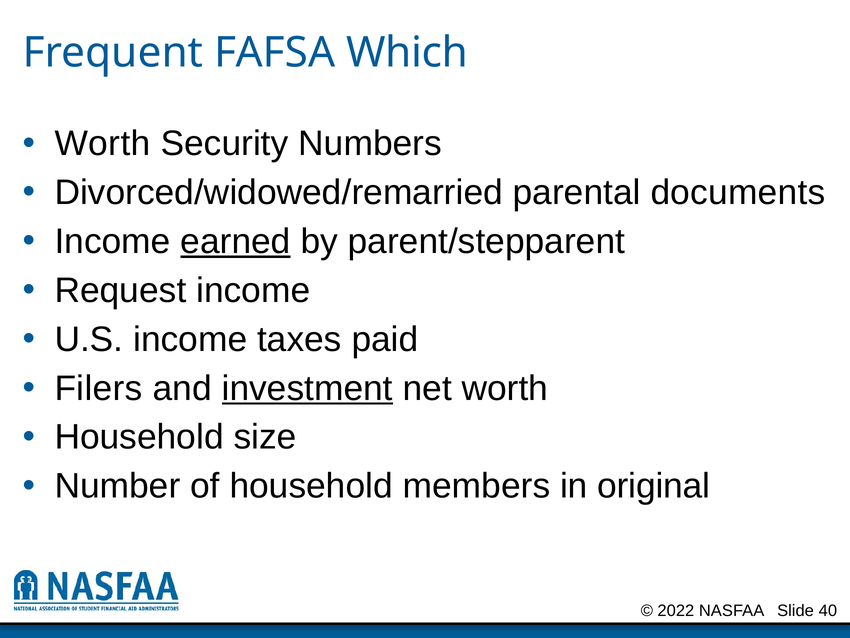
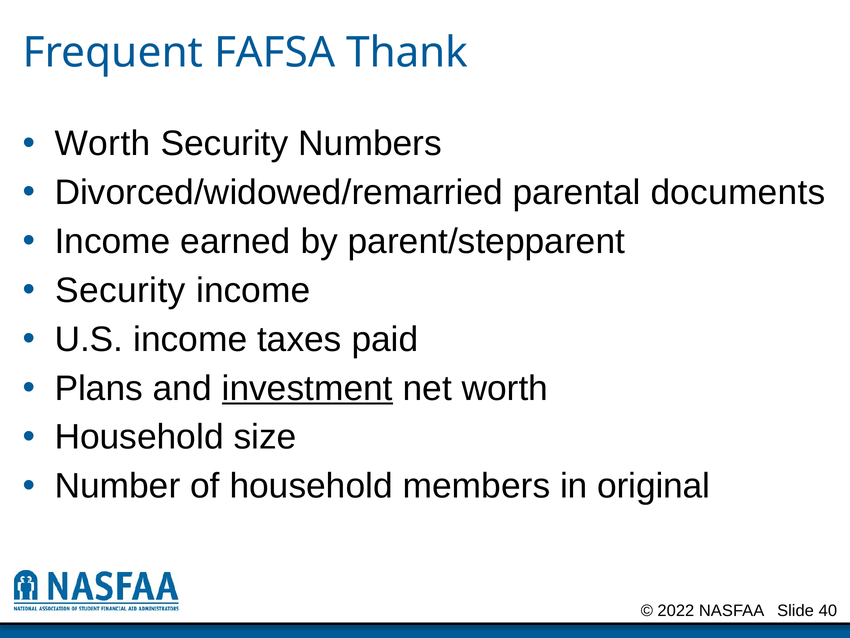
Which: Which -> Thank
earned underline: present -> none
Request at (120, 290): Request -> Security
Filers: Filers -> Plans
